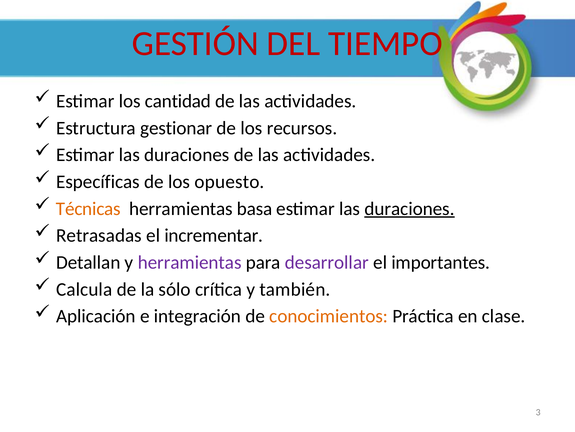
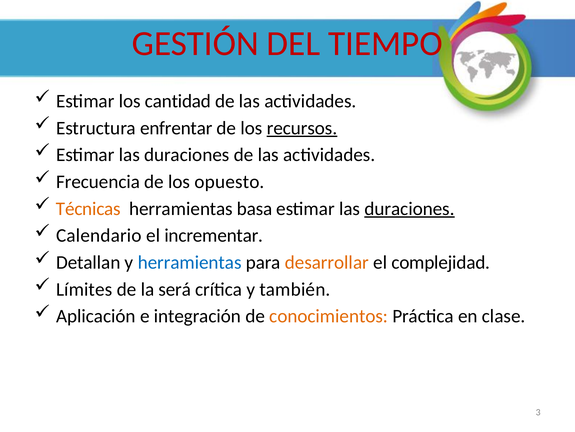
gestionar: gestionar -> enfrentar
recursos underline: none -> present
Específicas: Específicas -> Frecuencia
Retrasadas: Retrasadas -> Calendario
herramientas at (190, 262) colour: purple -> blue
desarrollar colour: purple -> orange
importantes: importantes -> complejidad
Calcula: Calcula -> Límites
sólo: sólo -> será
